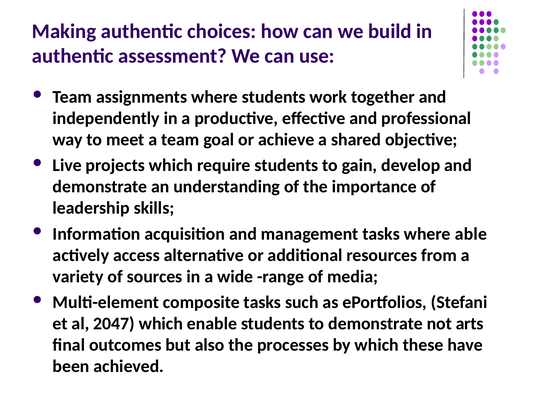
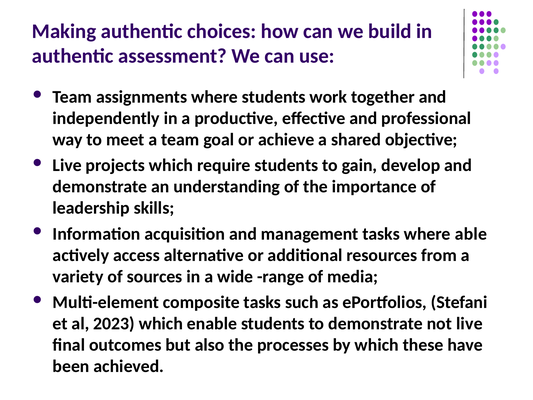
2047: 2047 -> 2023
not arts: arts -> live
